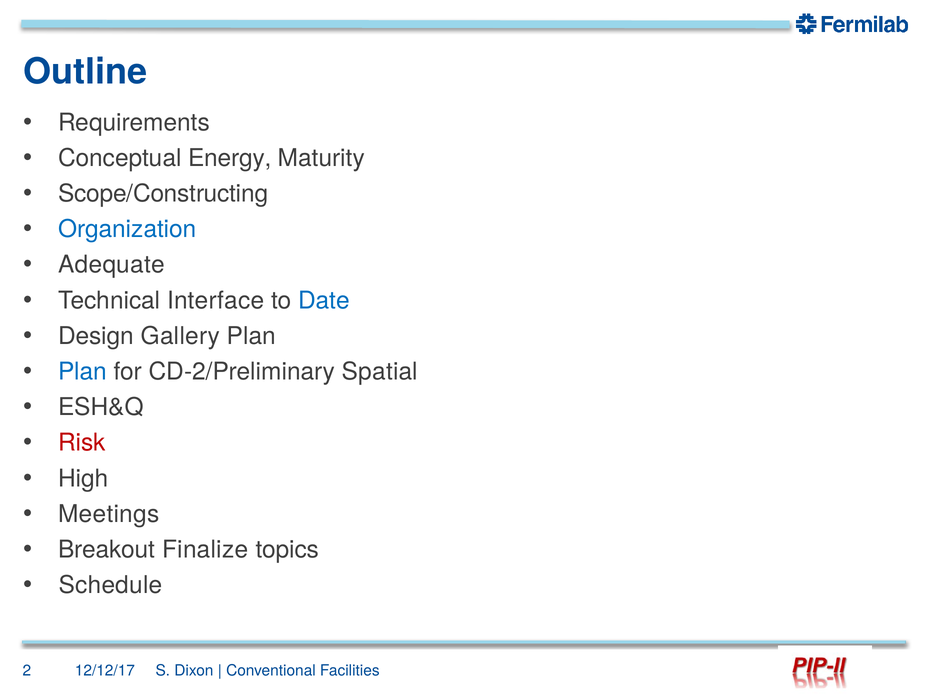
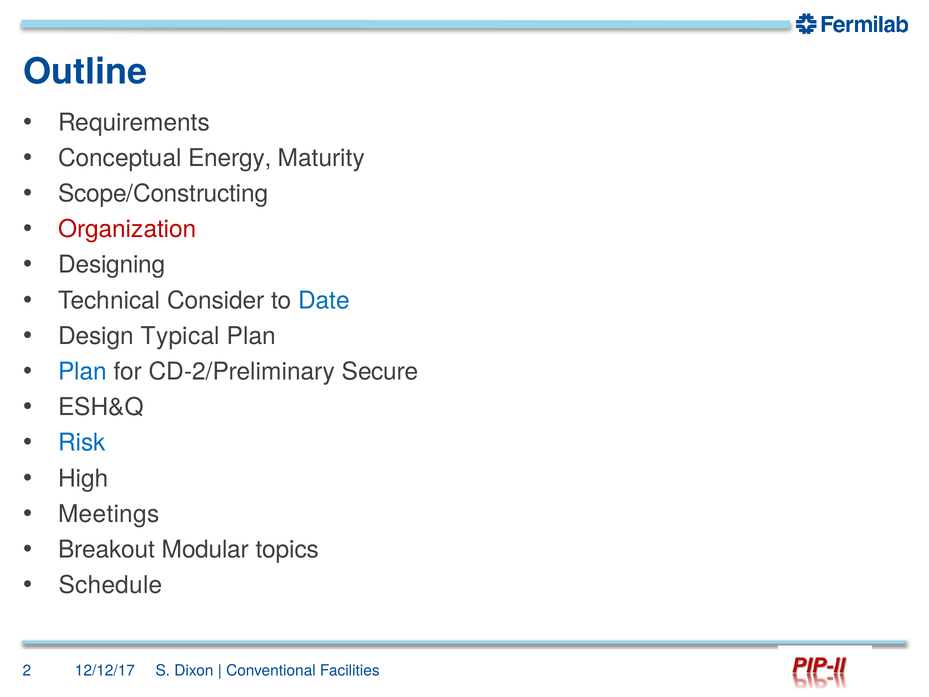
Organization colour: blue -> red
Adequate: Adequate -> Designing
Interface: Interface -> Consider
Gallery: Gallery -> Typical
Spatial: Spatial -> Secure
Risk colour: red -> blue
Finalize: Finalize -> Modular
